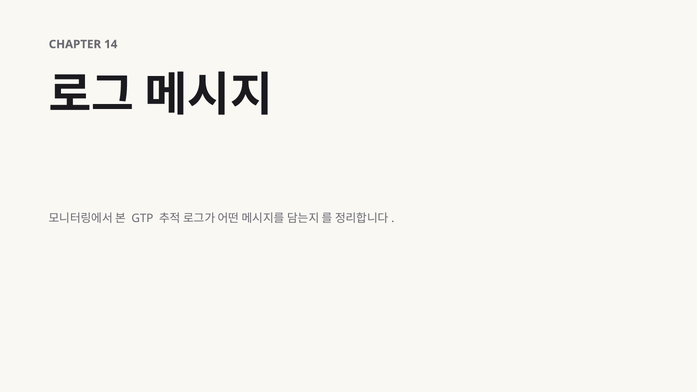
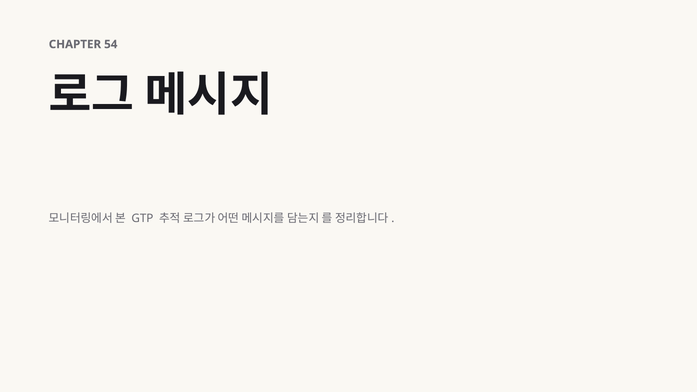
14: 14 -> 54
